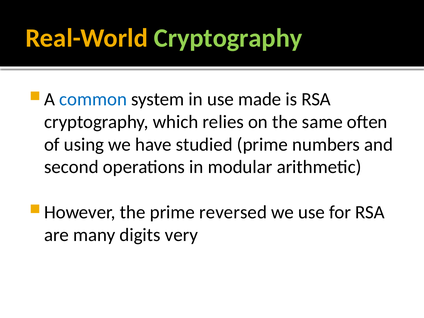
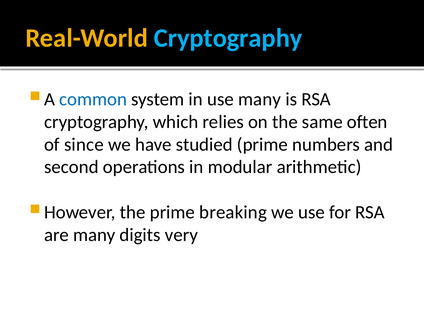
Cryptography at (228, 38) colour: light green -> light blue
use made: made -> many
using: using -> since
reversed: reversed -> breaking
